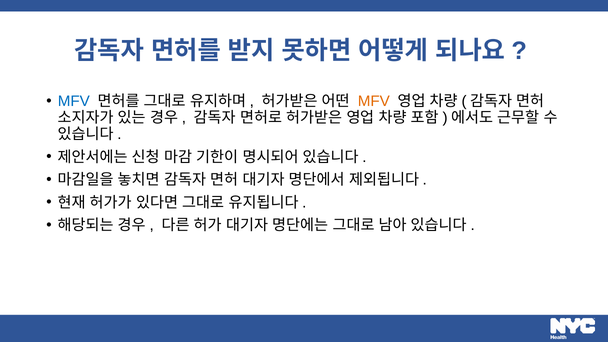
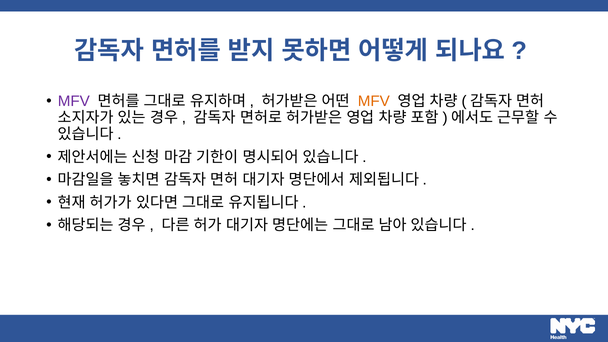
MFV at (74, 101) colour: blue -> purple
